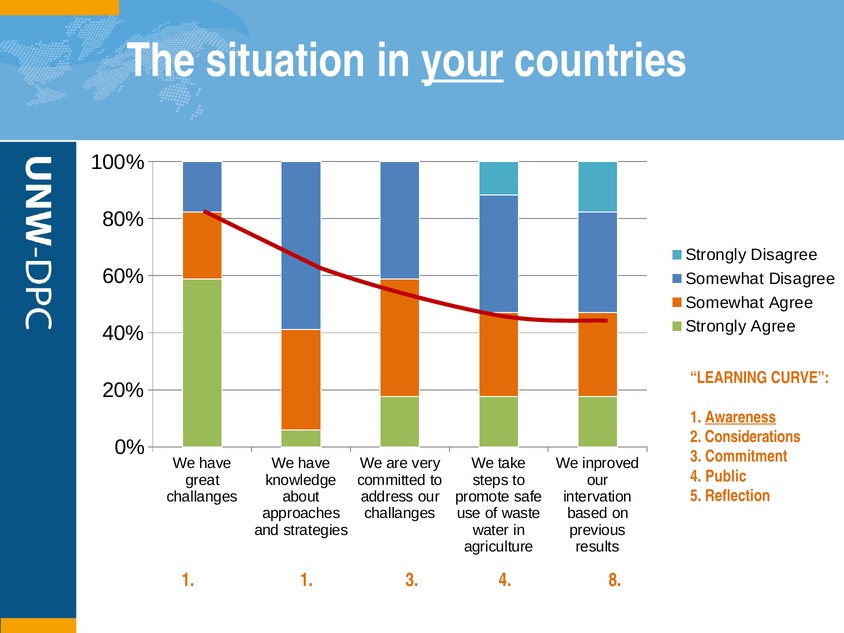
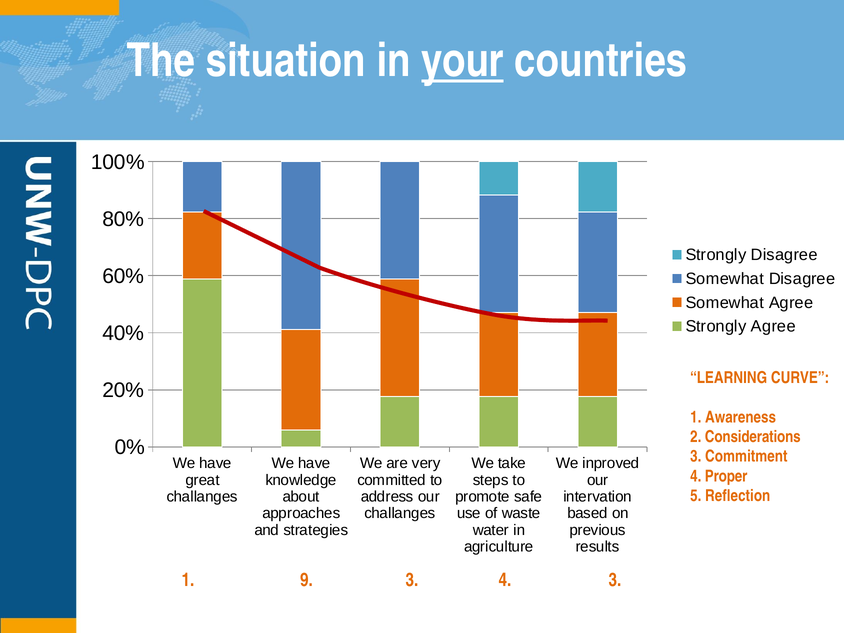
Awareness underline: present -> none
Public: Public -> Proper
1 1: 1 -> 9
4 8: 8 -> 3
